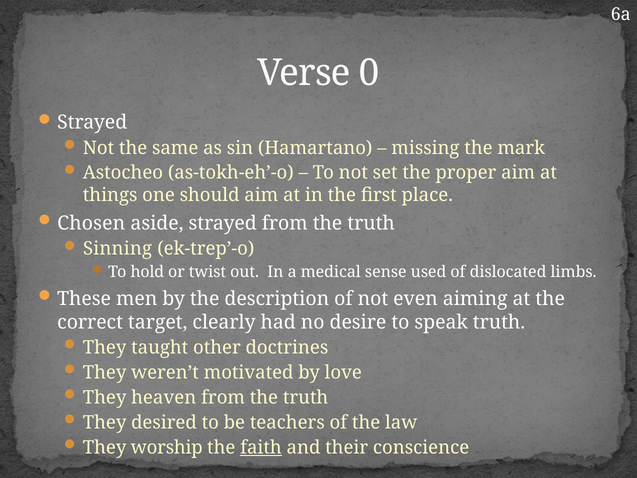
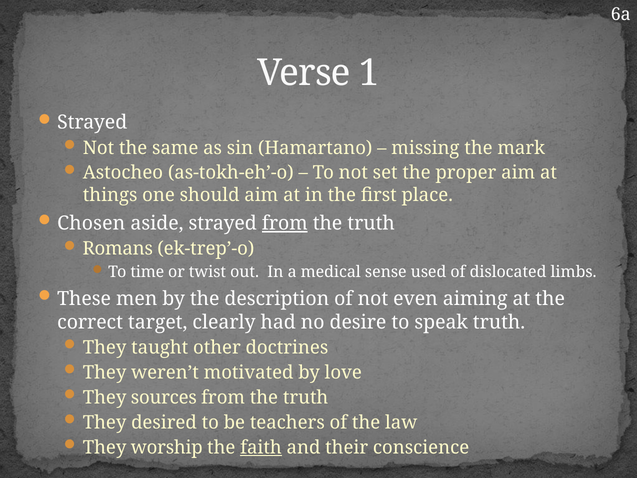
0: 0 -> 1
from at (285, 223) underline: none -> present
Sinning: Sinning -> Romans
hold: hold -> time
heaven: heaven -> sources
